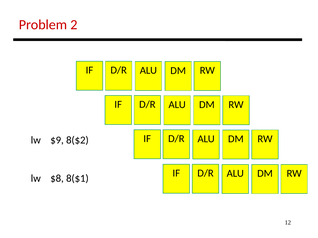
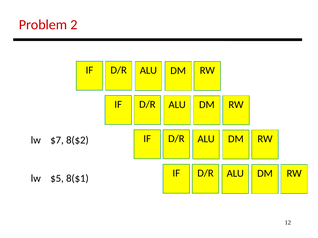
$9: $9 -> $7
$8: $8 -> $5
